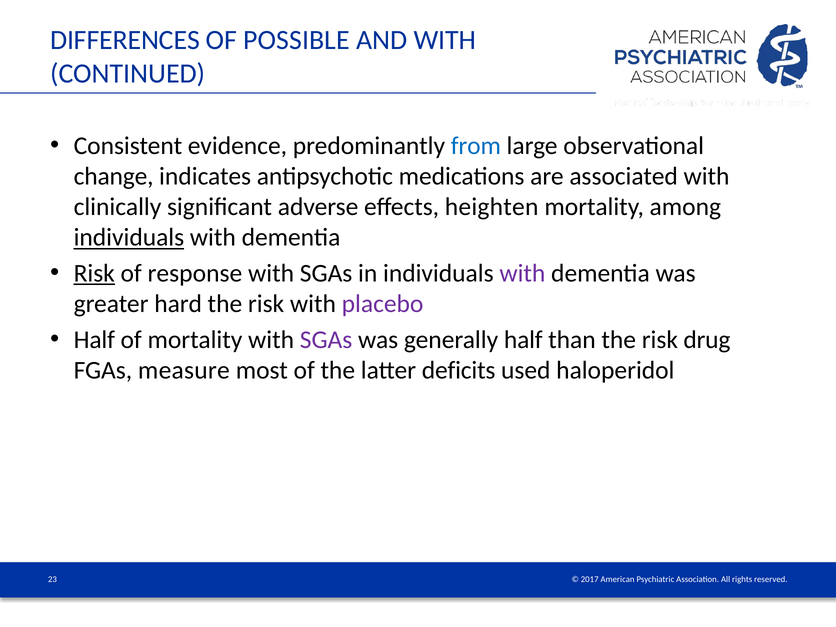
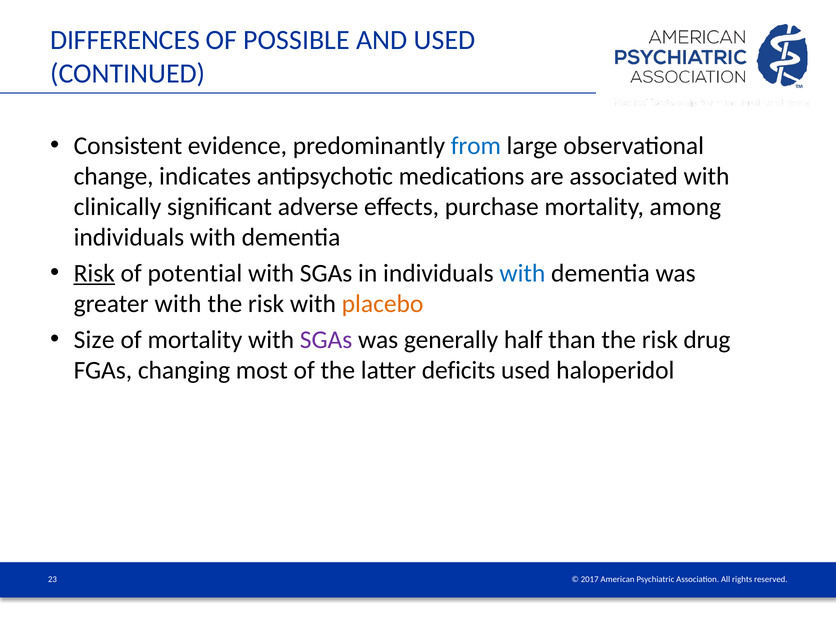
AND WITH: WITH -> USED
heighten: heighten -> purchase
individuals at (129, 238) underline: present -> none
response: response -> potential
with at (522, 273) colour: purple -> blue
greater hard: hard -> with
placebo colour: purple -> orange
Half at (94, 340): Half -> Size
measure: measure -> changing
